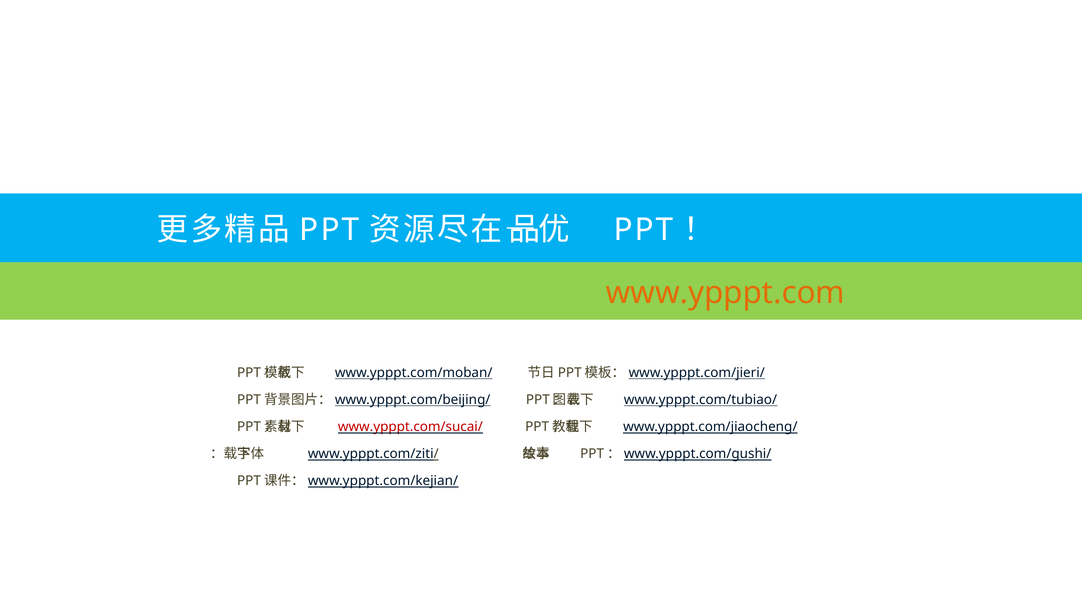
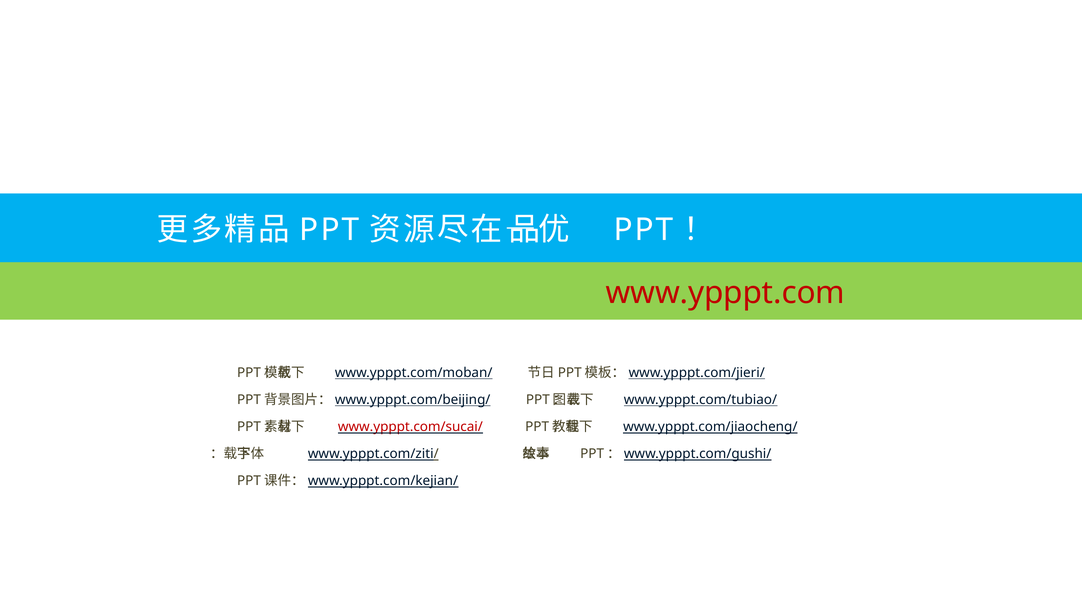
www.ypppt.com colour: orange -> red
